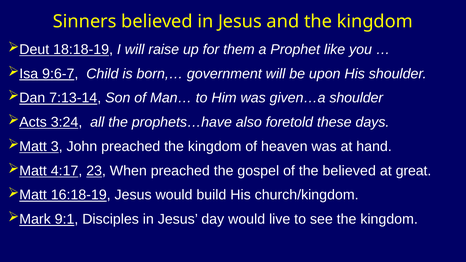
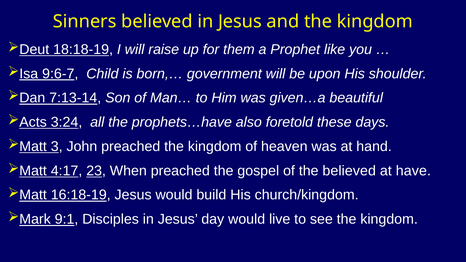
given…a shoulder: shoulder -> beautiful
great: great -> have
